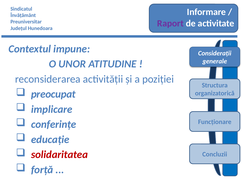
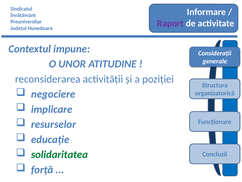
preocupat: preocupat -> negociere
conferințe: conferințe -> resurselor
solidaritatea colour: red -> green
